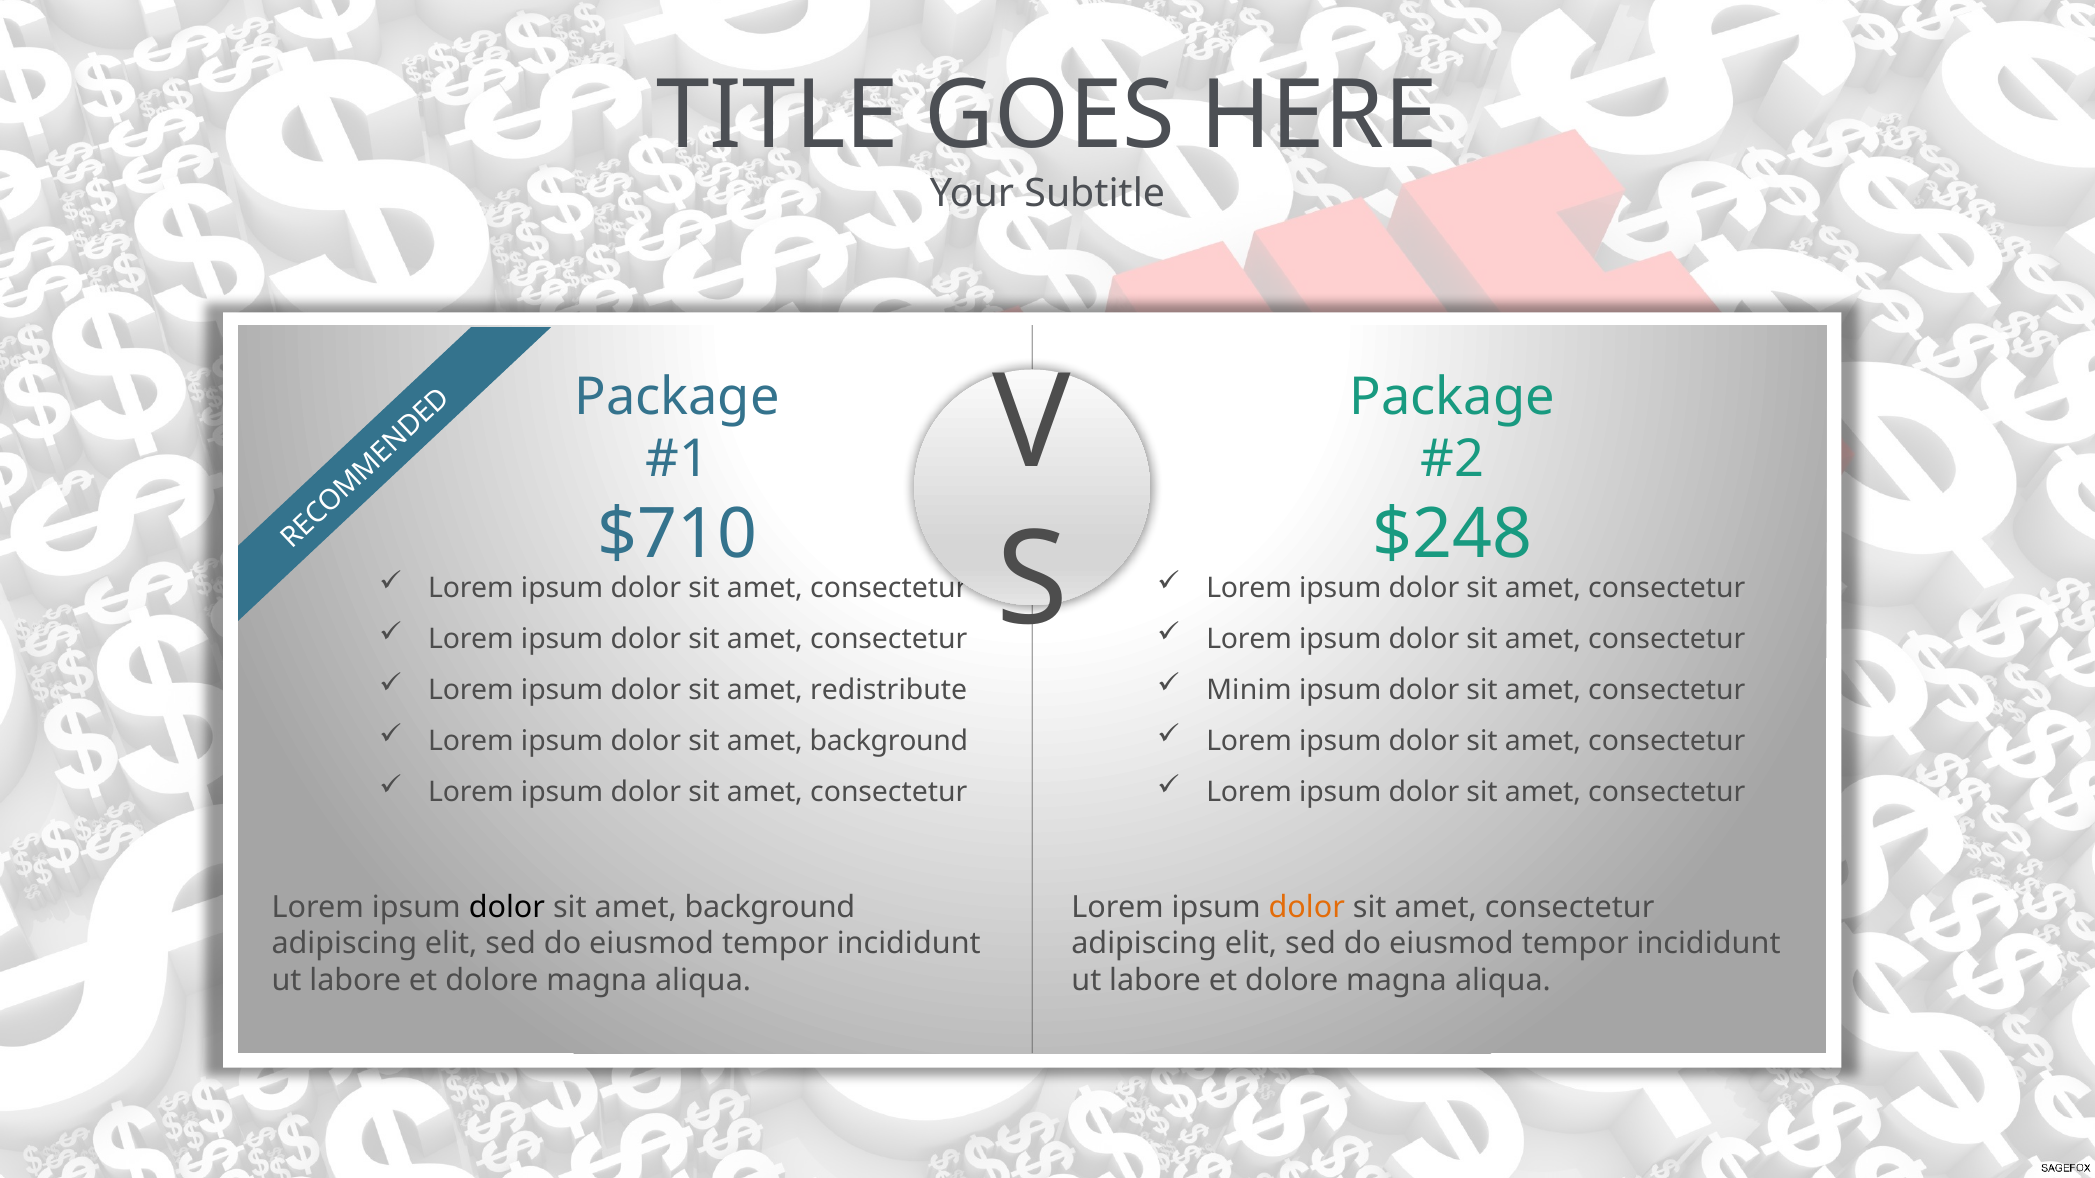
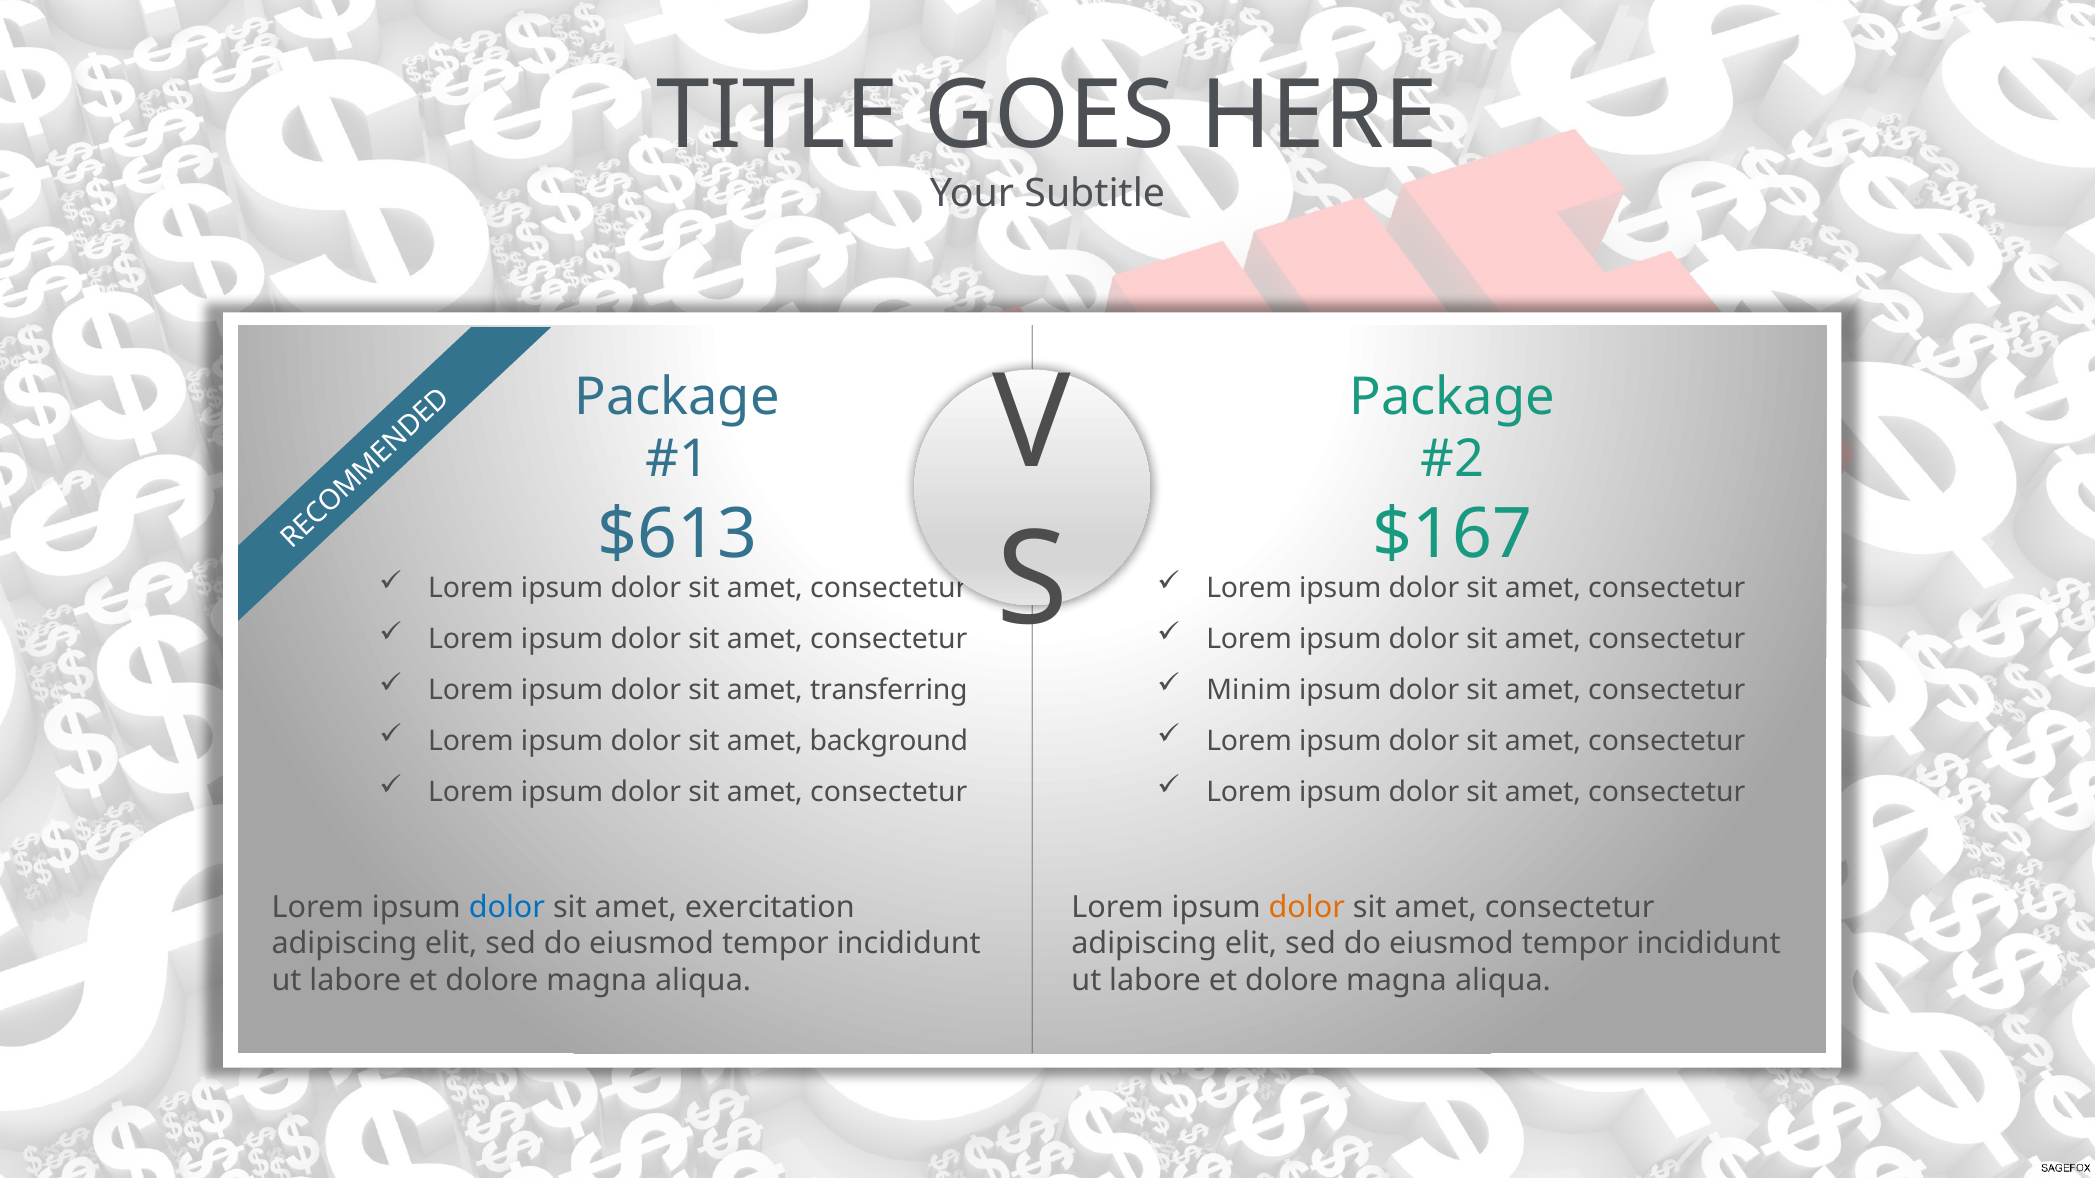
$710: $710 -> $613
$248: $248 -> $167
redistribute: redistribute -> transferring
dolor at (507, 907) colour: black -> blue
background at (770, 907): background -> exercitation
